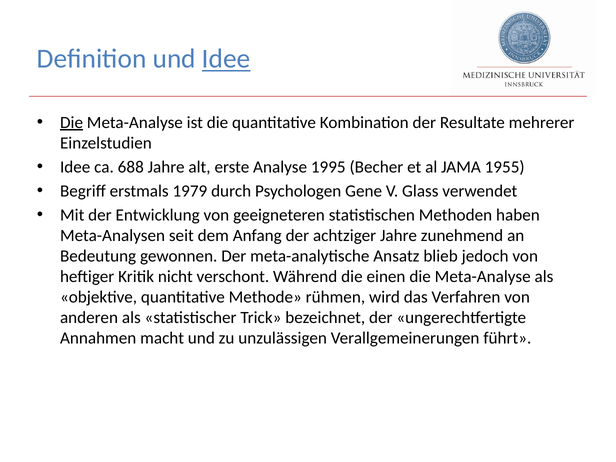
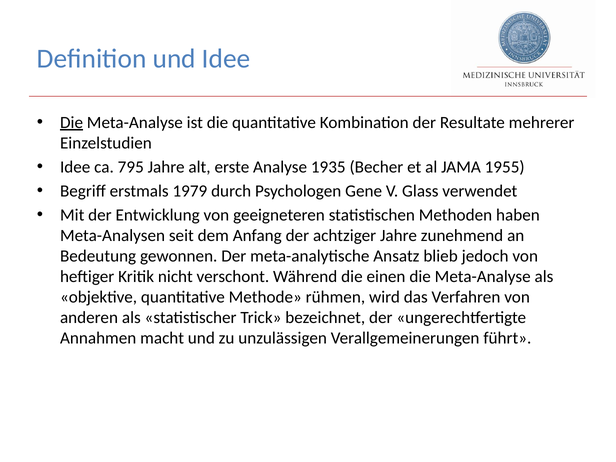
Idee at (226, 59) underline: present -> none
688: 688 -> 795
1995: 1995 -> 1935
